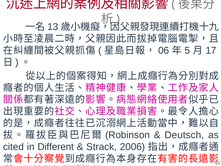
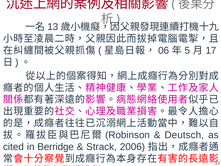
Different: Different -> Berridge
